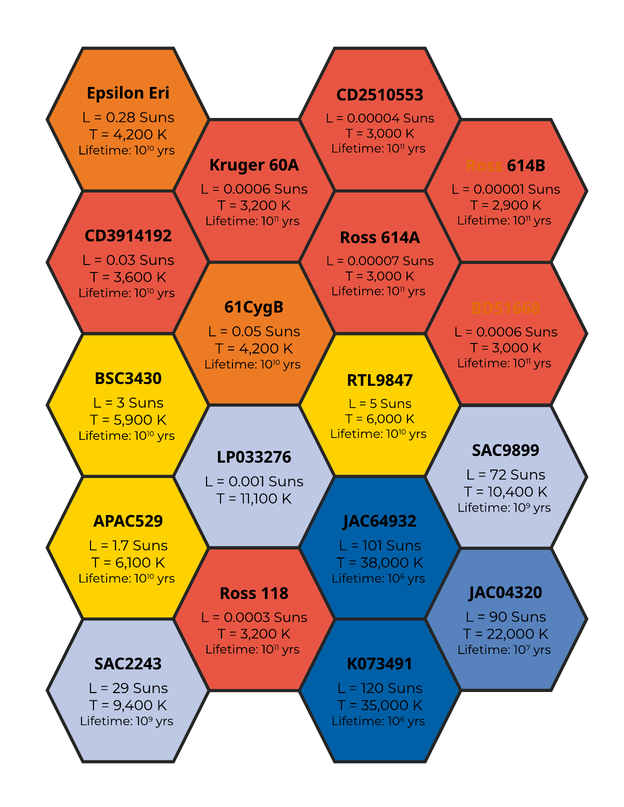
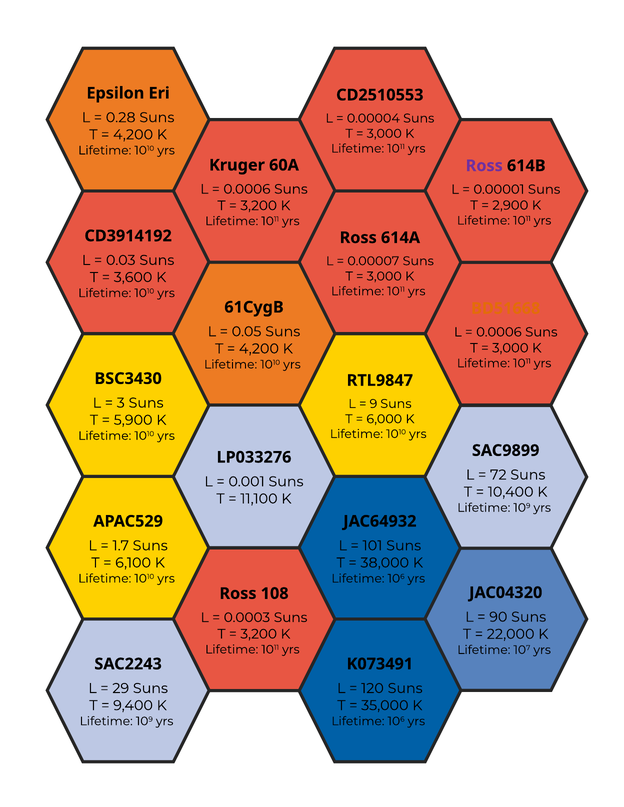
Ross at (484, 166) colour: orange -> purple
5: 5 -> 9
118: 118 -> 108
